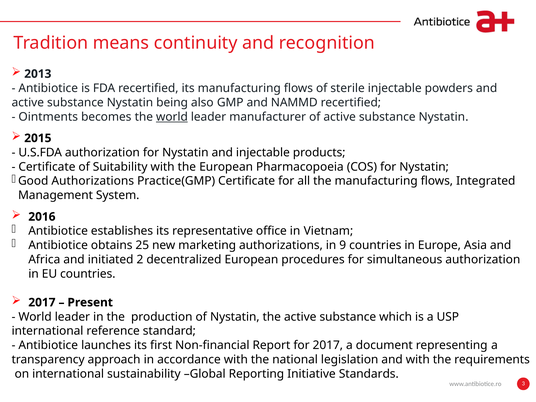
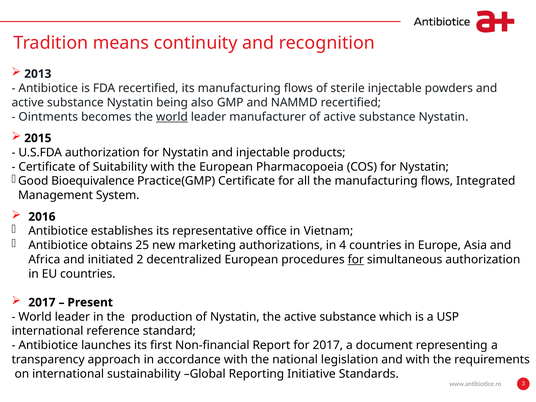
Good Authorizations: Authorizations -> Bioequivalence
9: 9 -> 4
for at (356, 260) underline: none -> present
